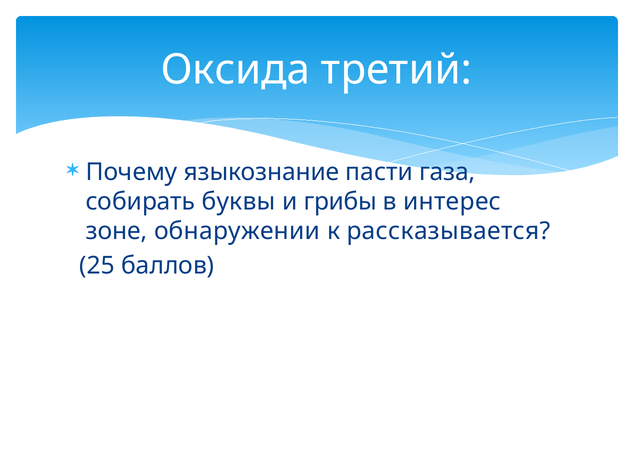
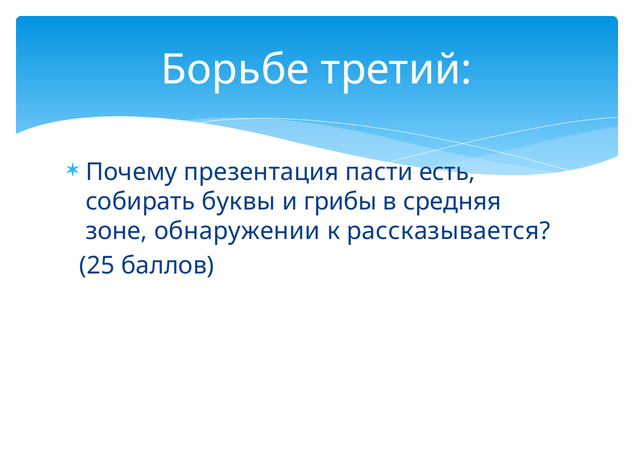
Оксида: Оксида -> Борьбе
языкознание: языкознание -> презентация
газа: газа -> есть
интерес: интерес -> средняя
